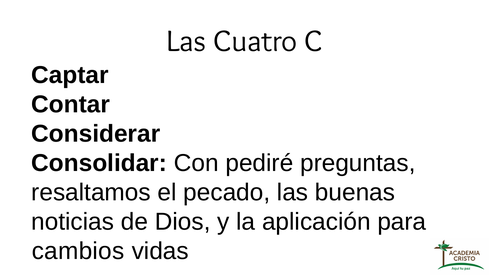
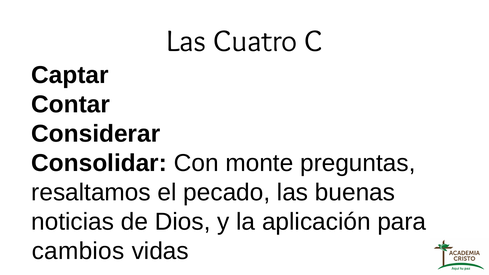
pediré: pediré -> monte
